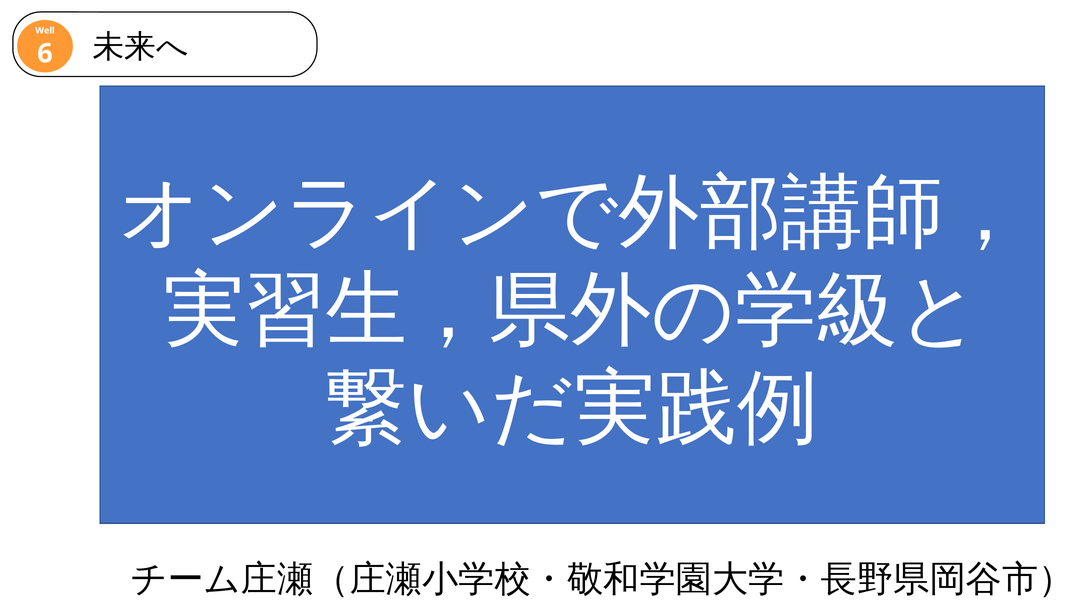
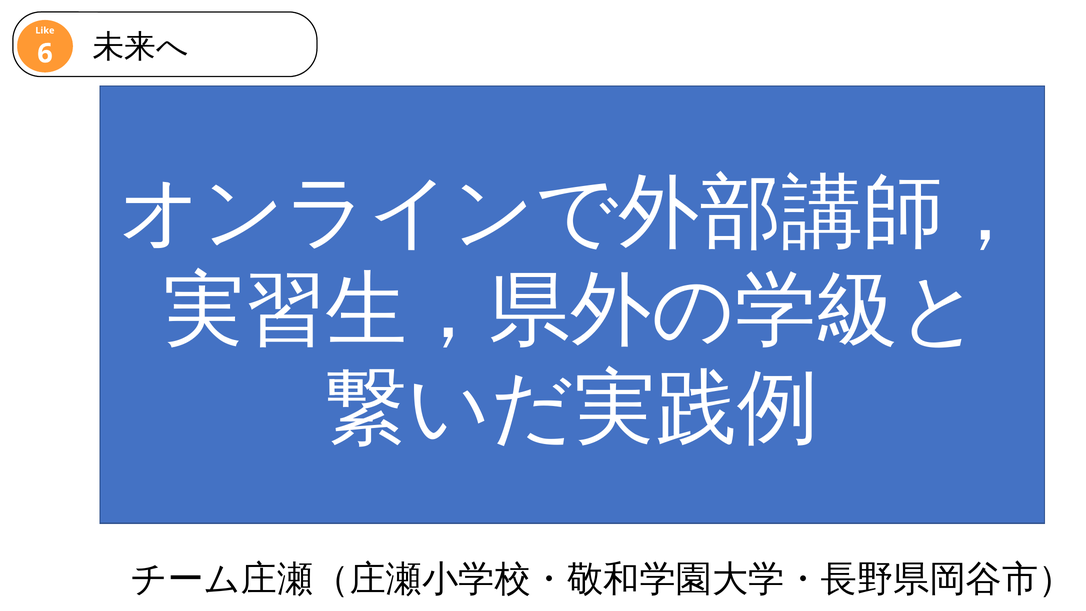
Well: Well -> Like
